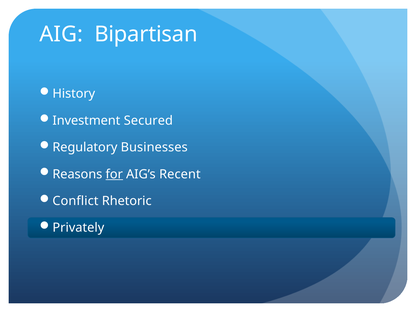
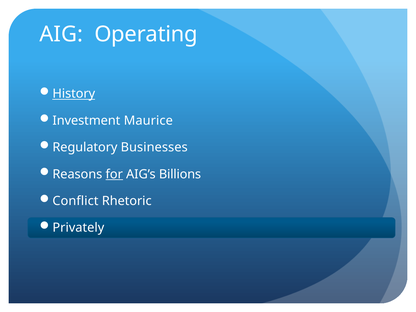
Bipartisan: Bipartisan -> Operating
History underline: none -> present
Secured: Secured -> Maurice
Recent: Recent -> Billions
